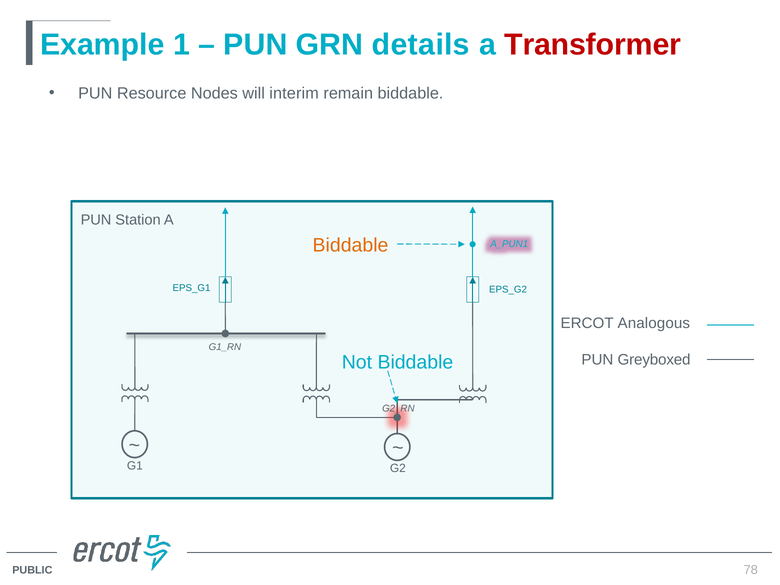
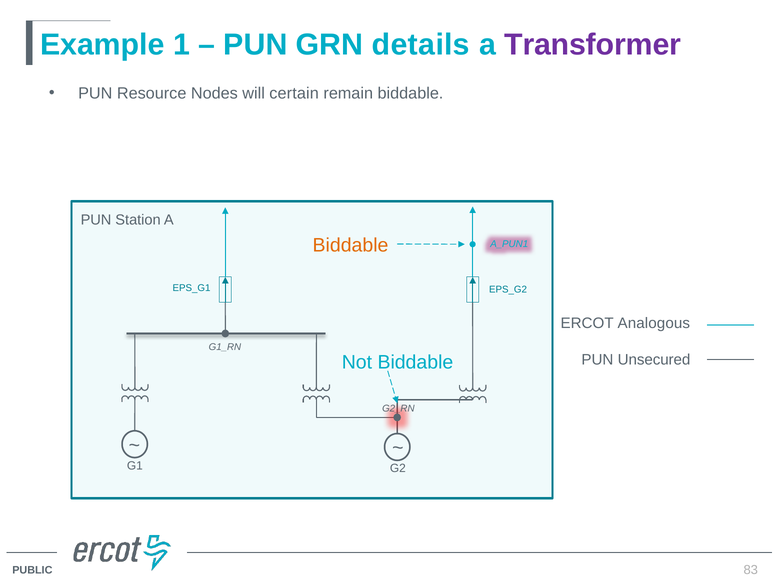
Transformer colour: red -> purple
interim: interim -> certain
Greyboxed: Greyboxed -> Unsecured
78: 78 -> 83
